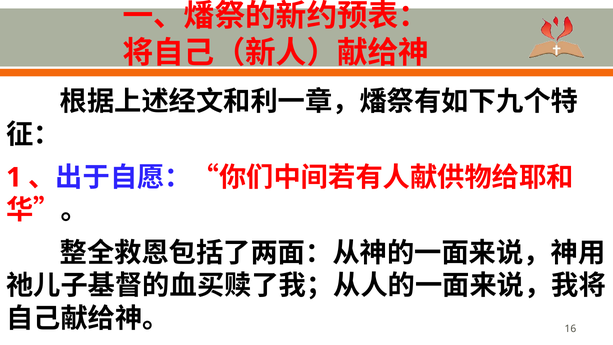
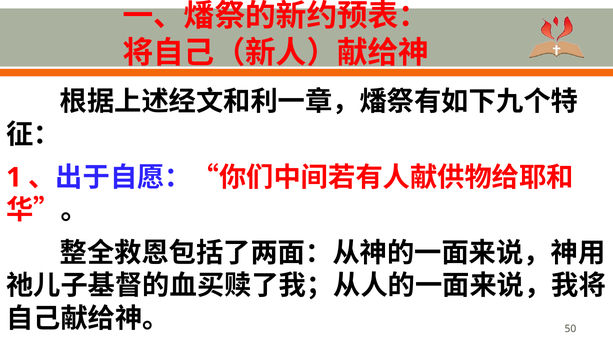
16: 16 -> 50
